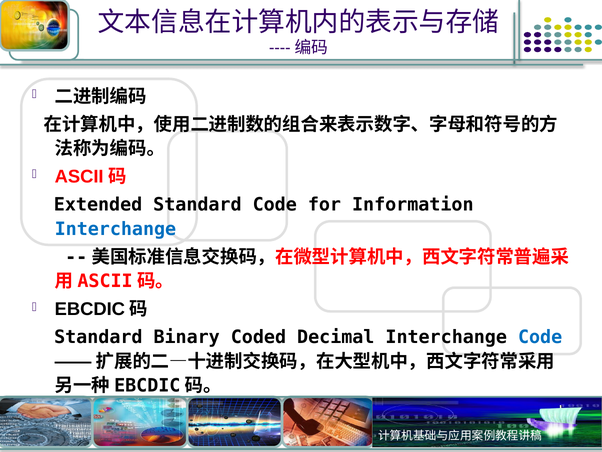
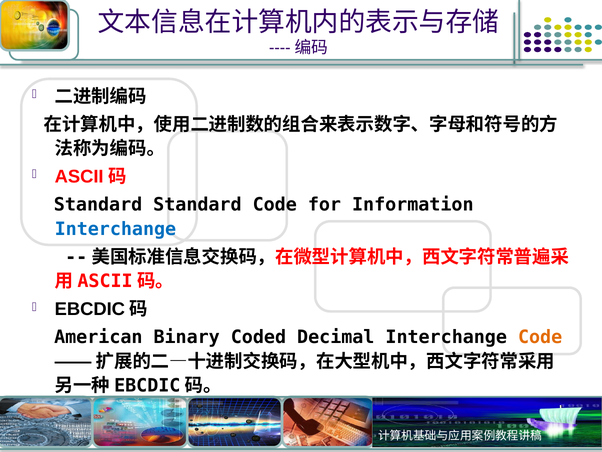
Extended at (98, 204): Extended -> Standard
Standard at (98, 337): Standard -> American
Code at (540, 337) colour: blue -> orange
